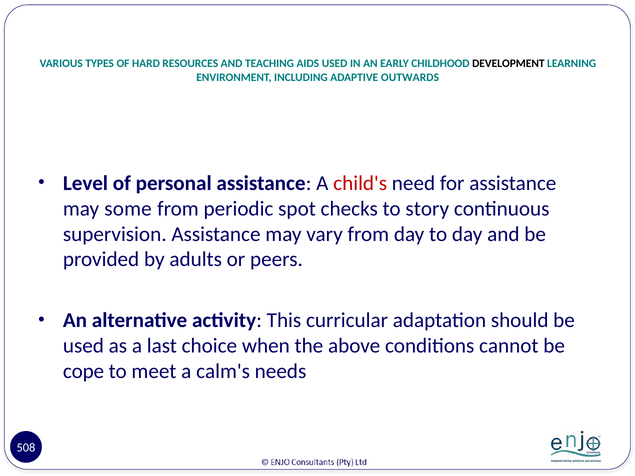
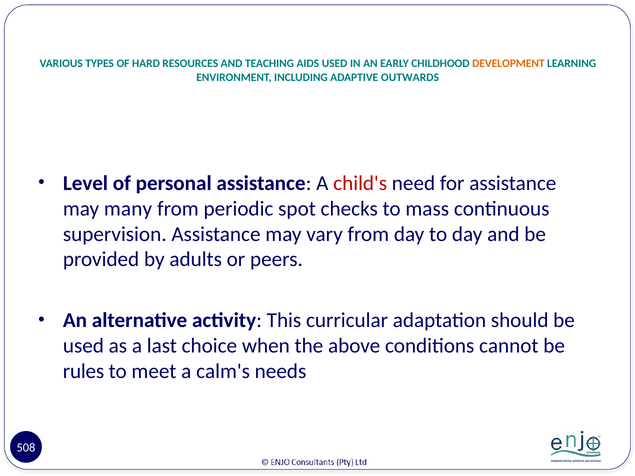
DEVELOPMENT colour: black -> orange
some: some -> many
story: story -> mass
cope: cope -> rules
